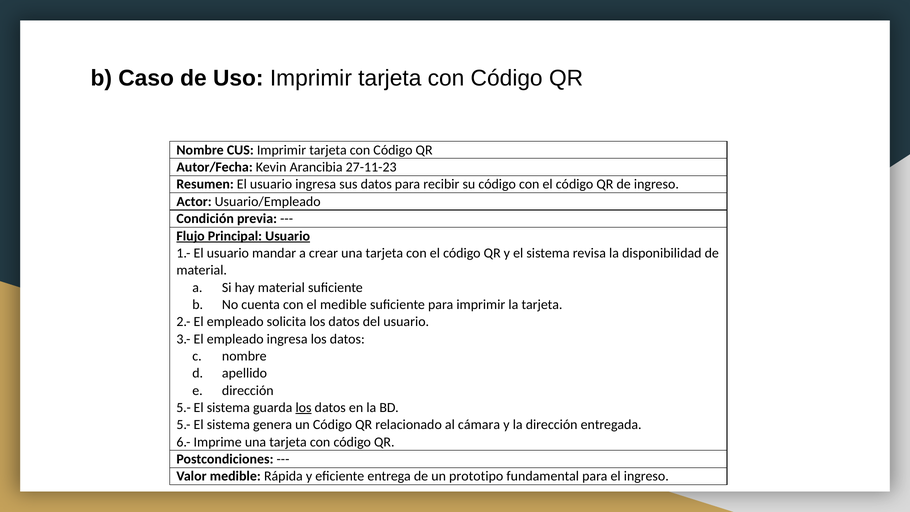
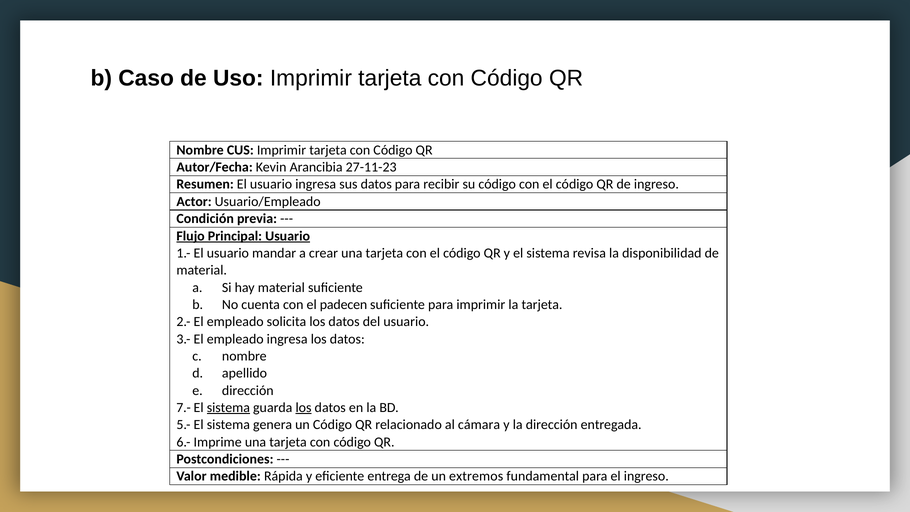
el medible: medible -> padecen
5.- at (184, 408): 5.- -> 7.-
sistema at (228, 408) underline: none -> present
prototipo: prototipo -> extremos
